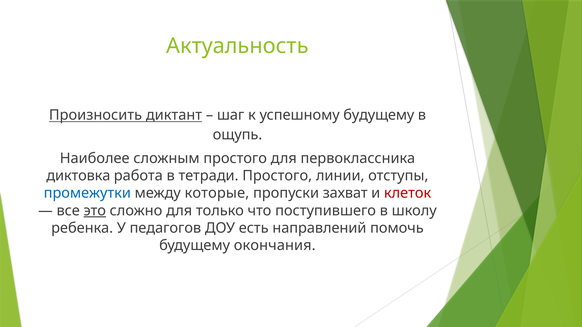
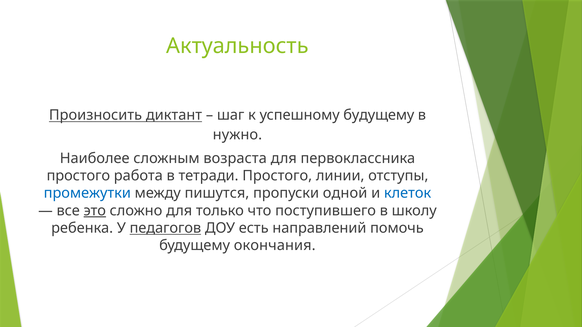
ощупь: ощупь -> нужно
сложным простого: простого -> возраста
диктовка at (78, 176): диктовка -> простого
которые: которые -> пишутся
захват: захват -> одной
клеток colour: red -> blue
педагогов underline: none -> present
